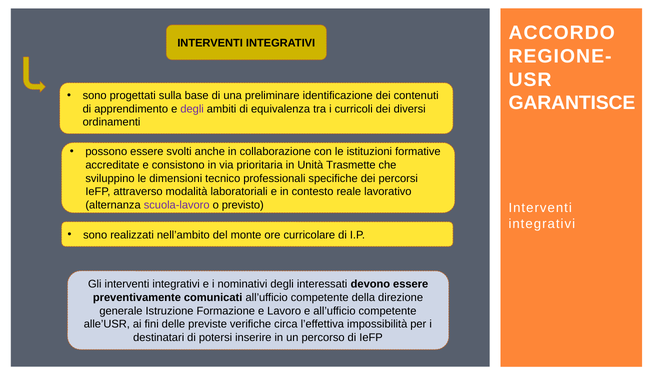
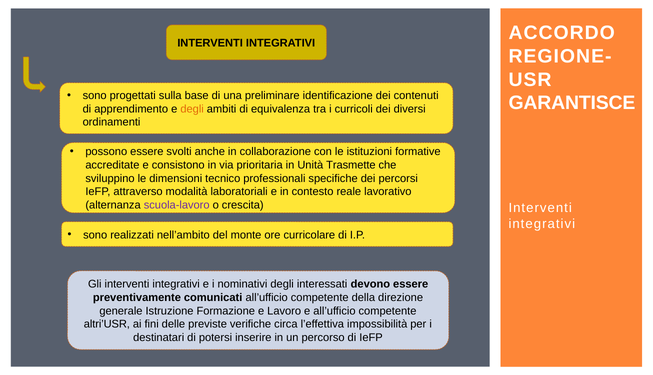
degli at (192, 109) colour: purple -> orange
previsto: previsto -> crescita
alle’USR: alle’USR -> altri’USR
